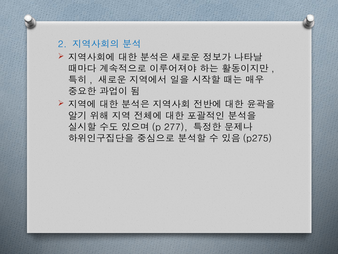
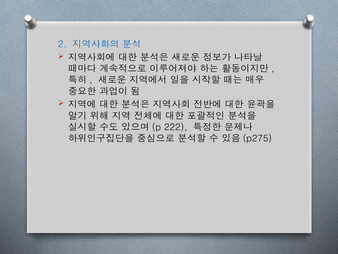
277: 277 -> 222
